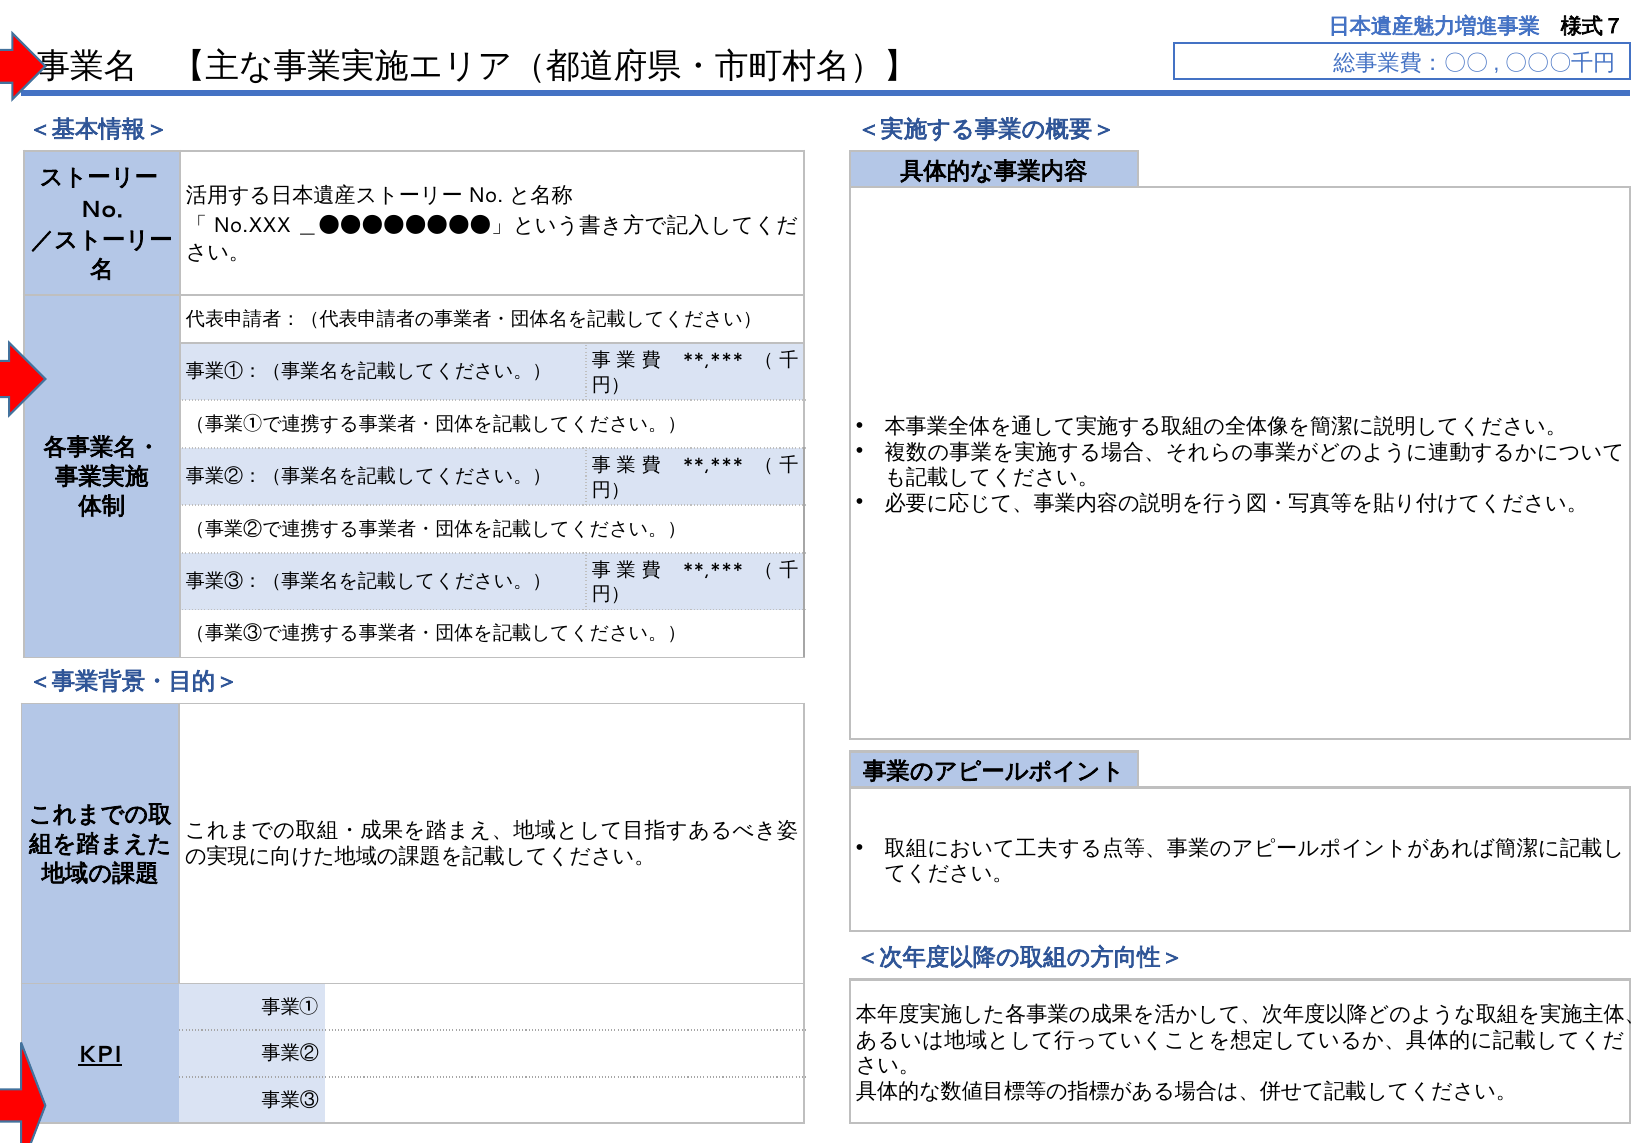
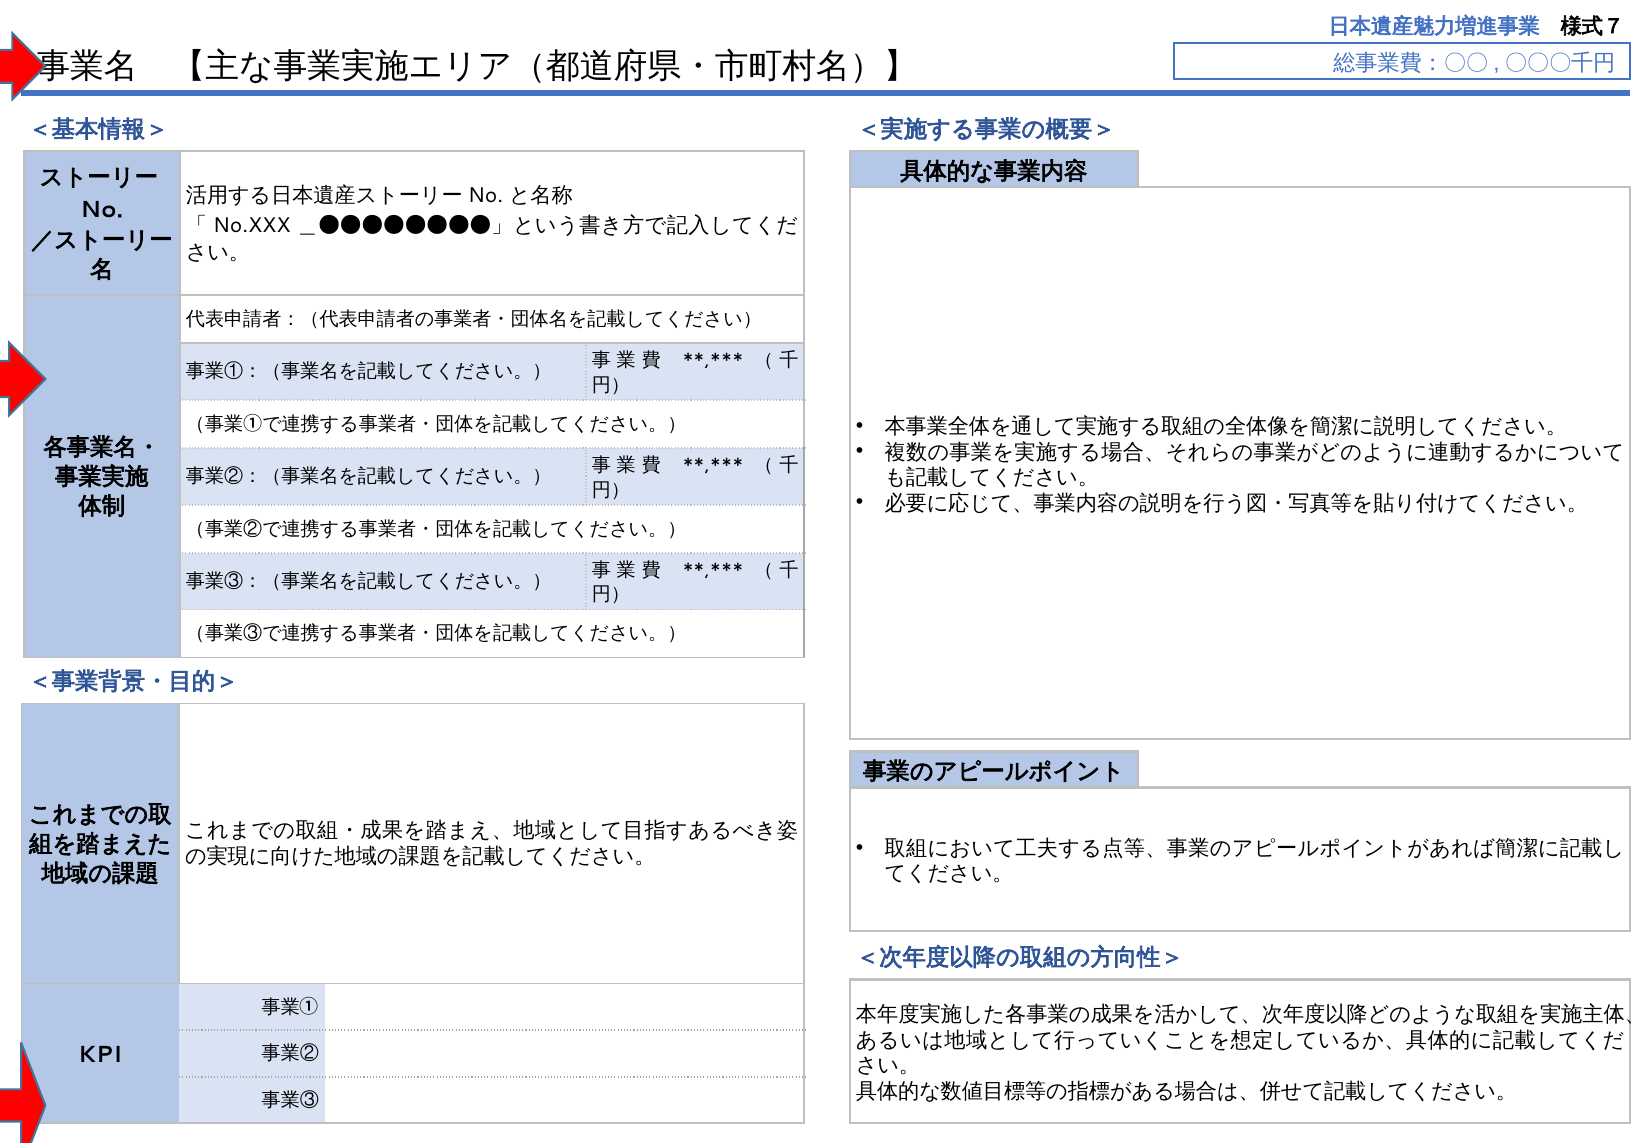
KPI underline: present -> none
